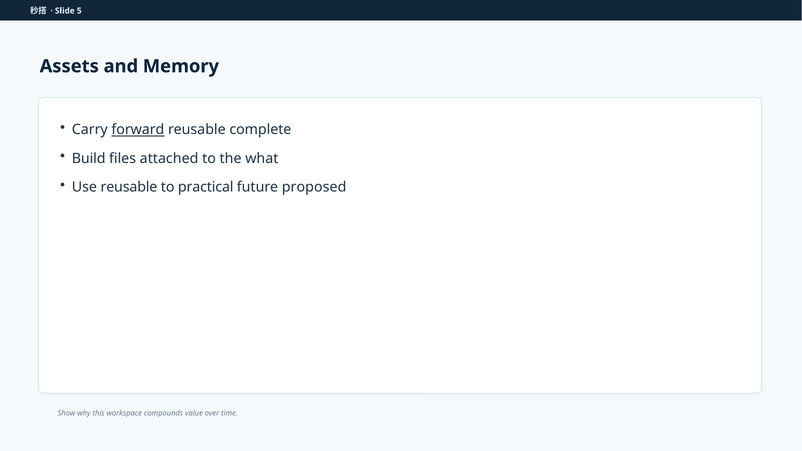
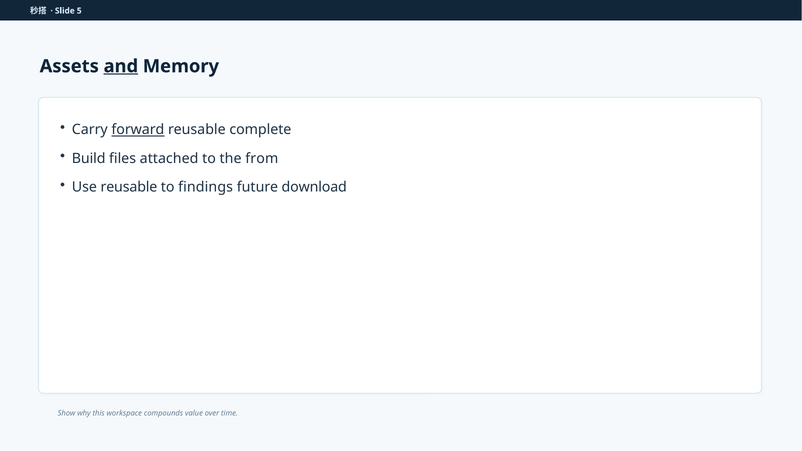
and underline: none -> present
what: what -> from
practical: practical -> findings
proposed: proposed -> download
